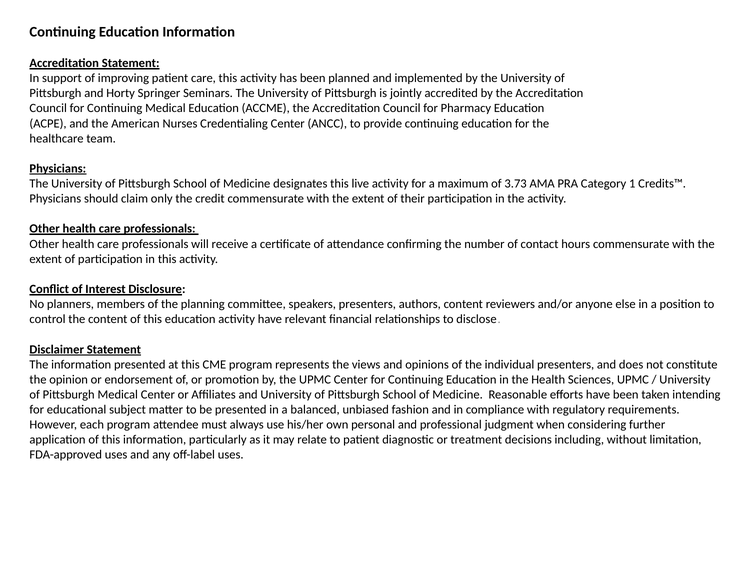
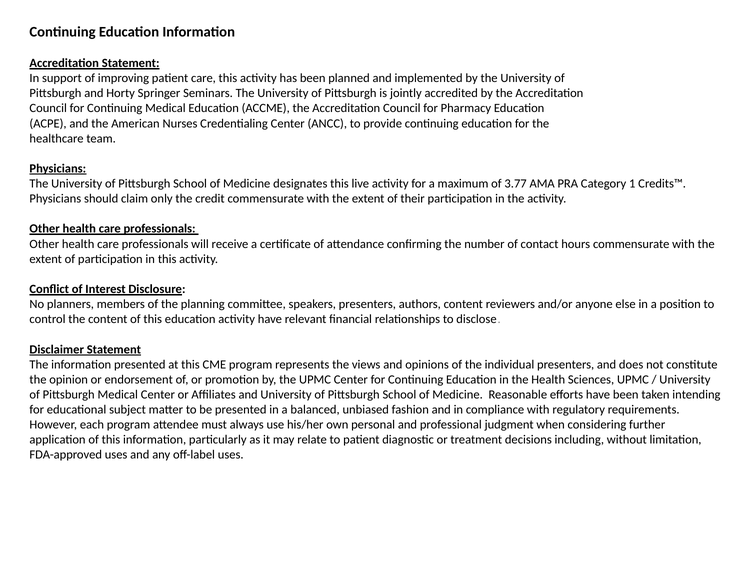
3.73: 3.73 -> 3.77
